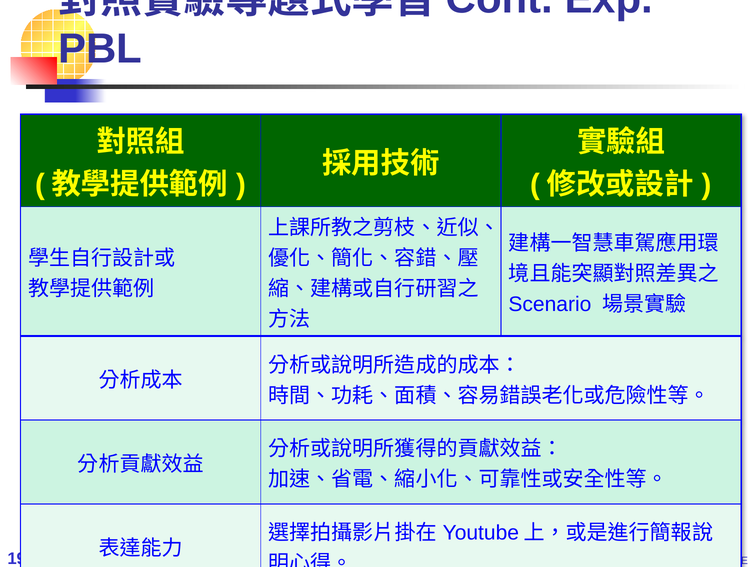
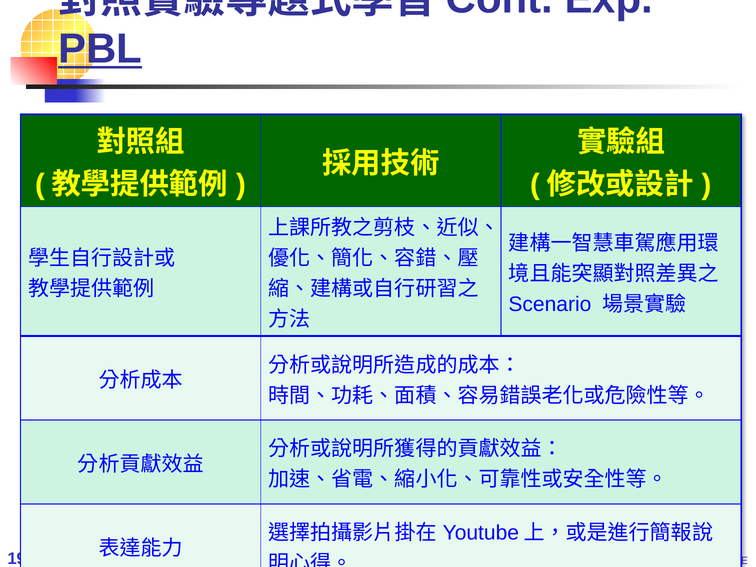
PBL underline: none -> present
